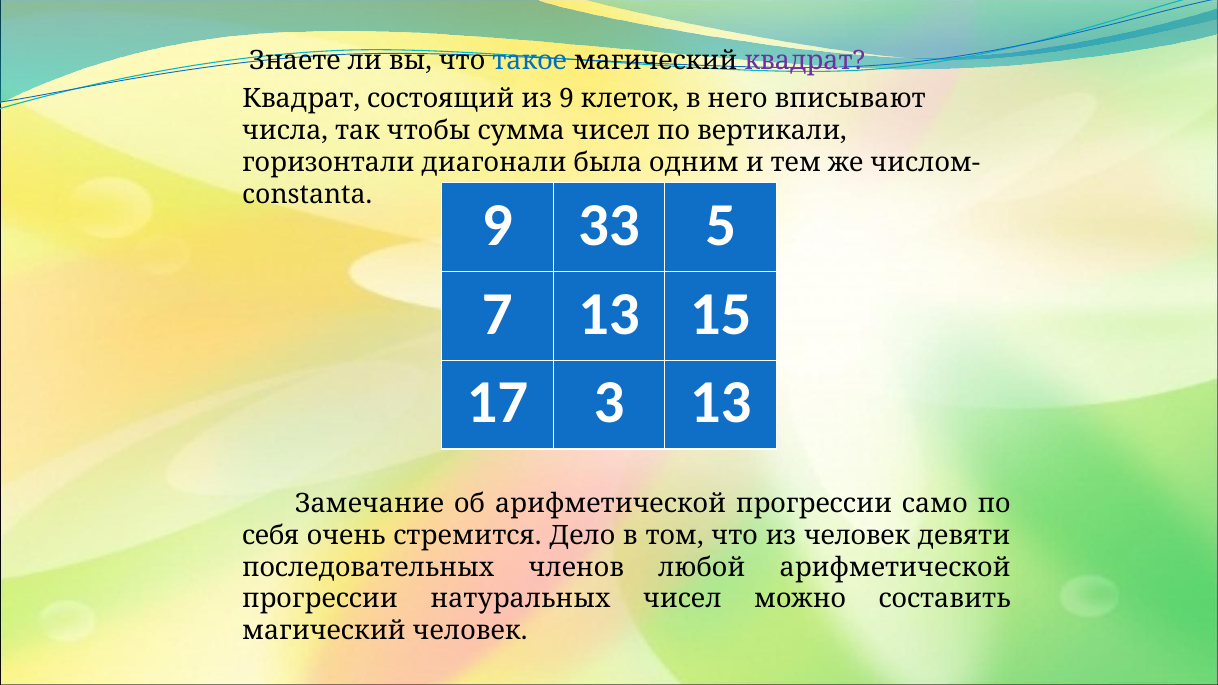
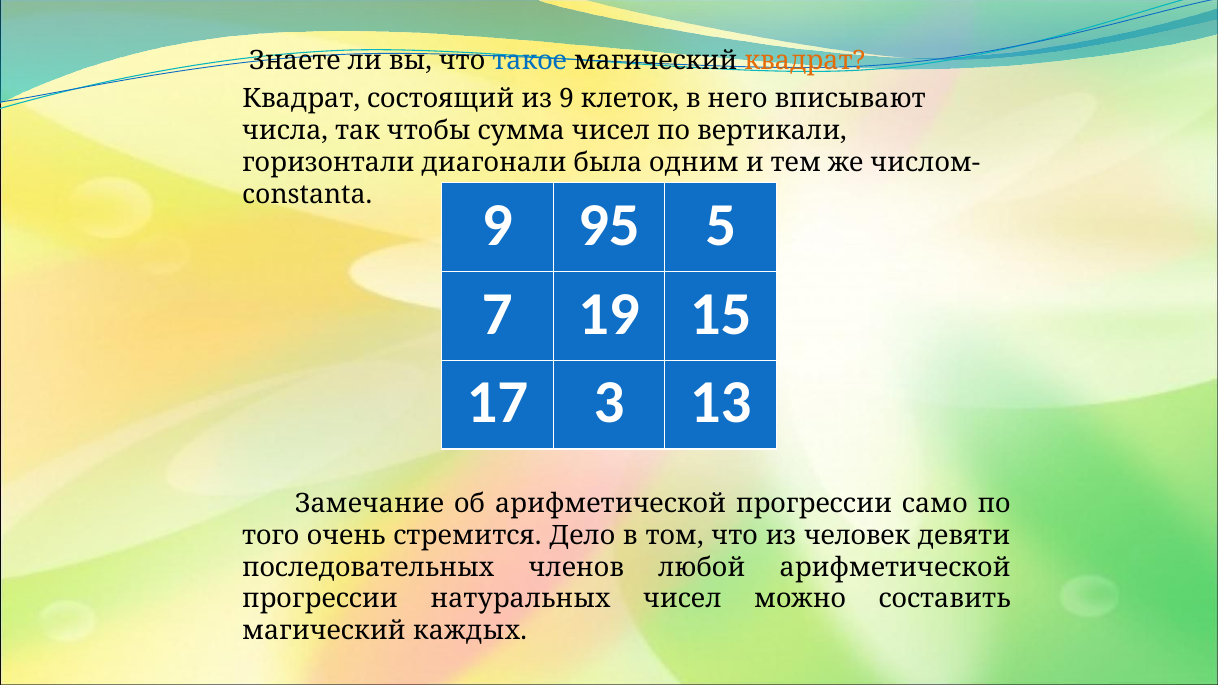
квадрат at (805, 60) colour: purple -> orange
33: 33 -> 95
7 13: 13 -> 19
себя: себя -> того
магический человек: человек -> каждых
